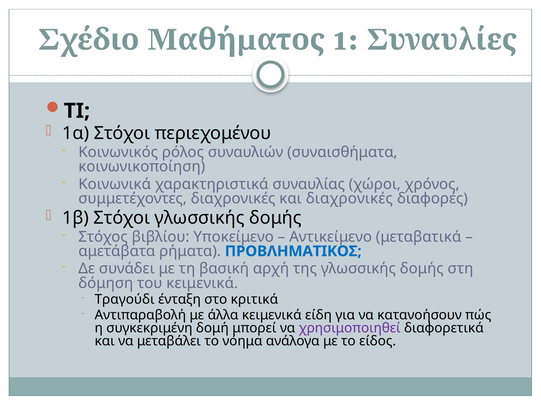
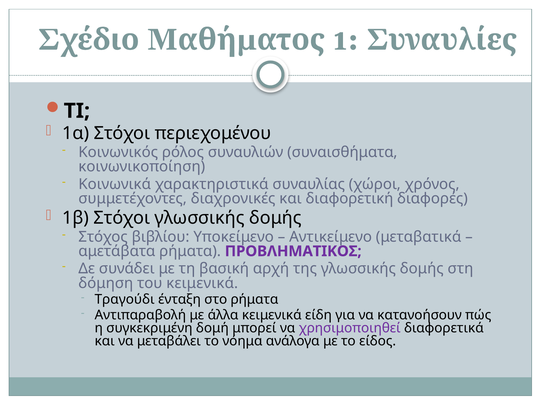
και διαχρονικές: διαχρονικές -> διαφορετική
ΠΡΟΒΛΗΜΑΤΙΚΟΣ colour: blue -> purple
στο κριτικά: κριτικά -> ρήματα
